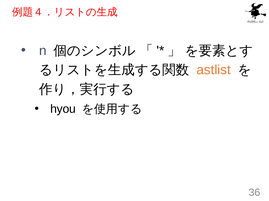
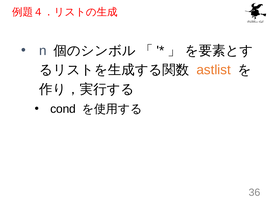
hyou: hyou -> cond
